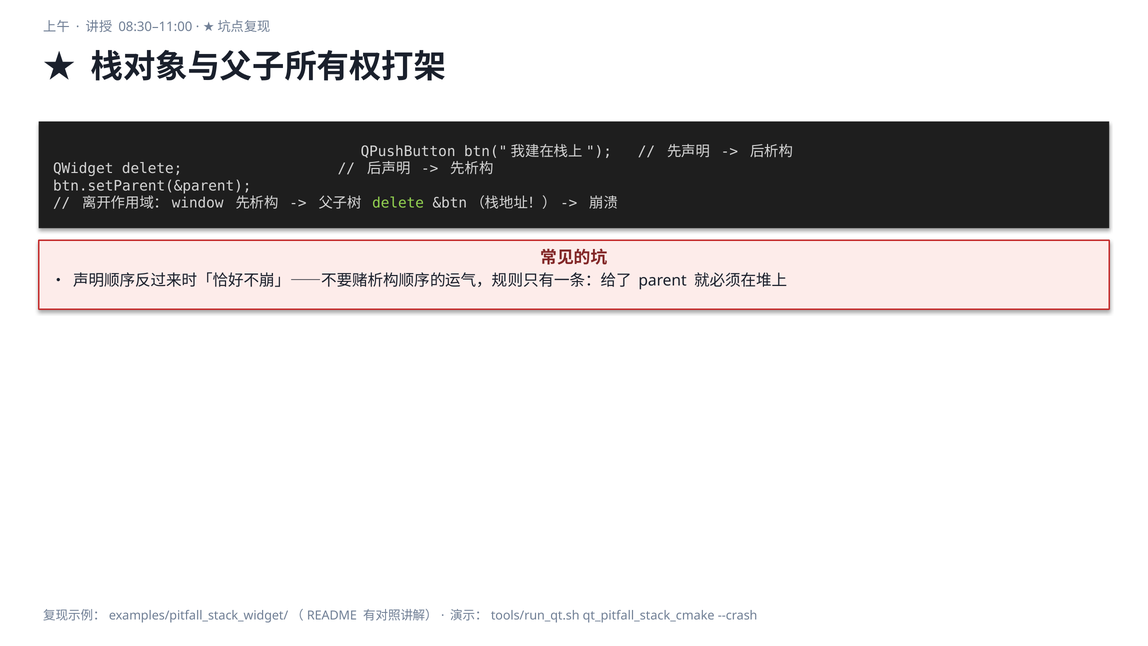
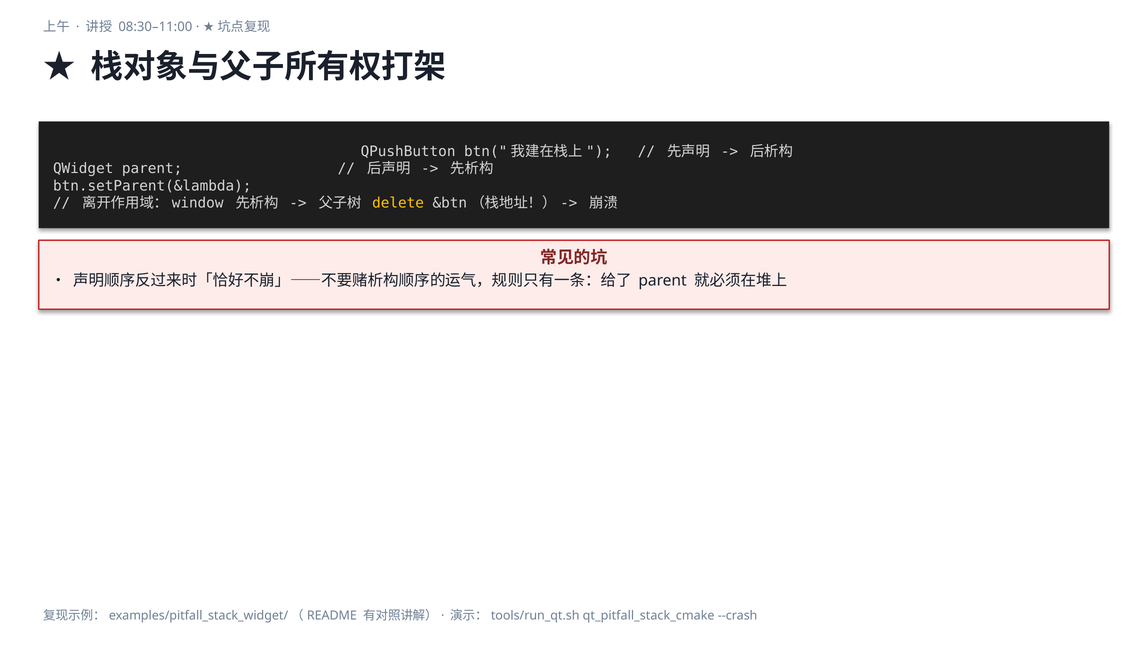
QWidget delete: delete -> parent
btn.setParent(&parent: btn.setParent(&parent -> btn.setParent(&lambda
delete at (398, 203) colour: light green -> yellow
